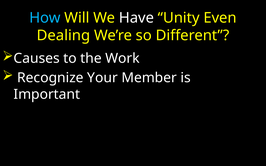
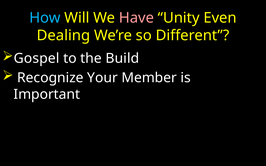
Have colour: white -> pink
Causes: Causes -> Gospel
Work: Work -> Build
